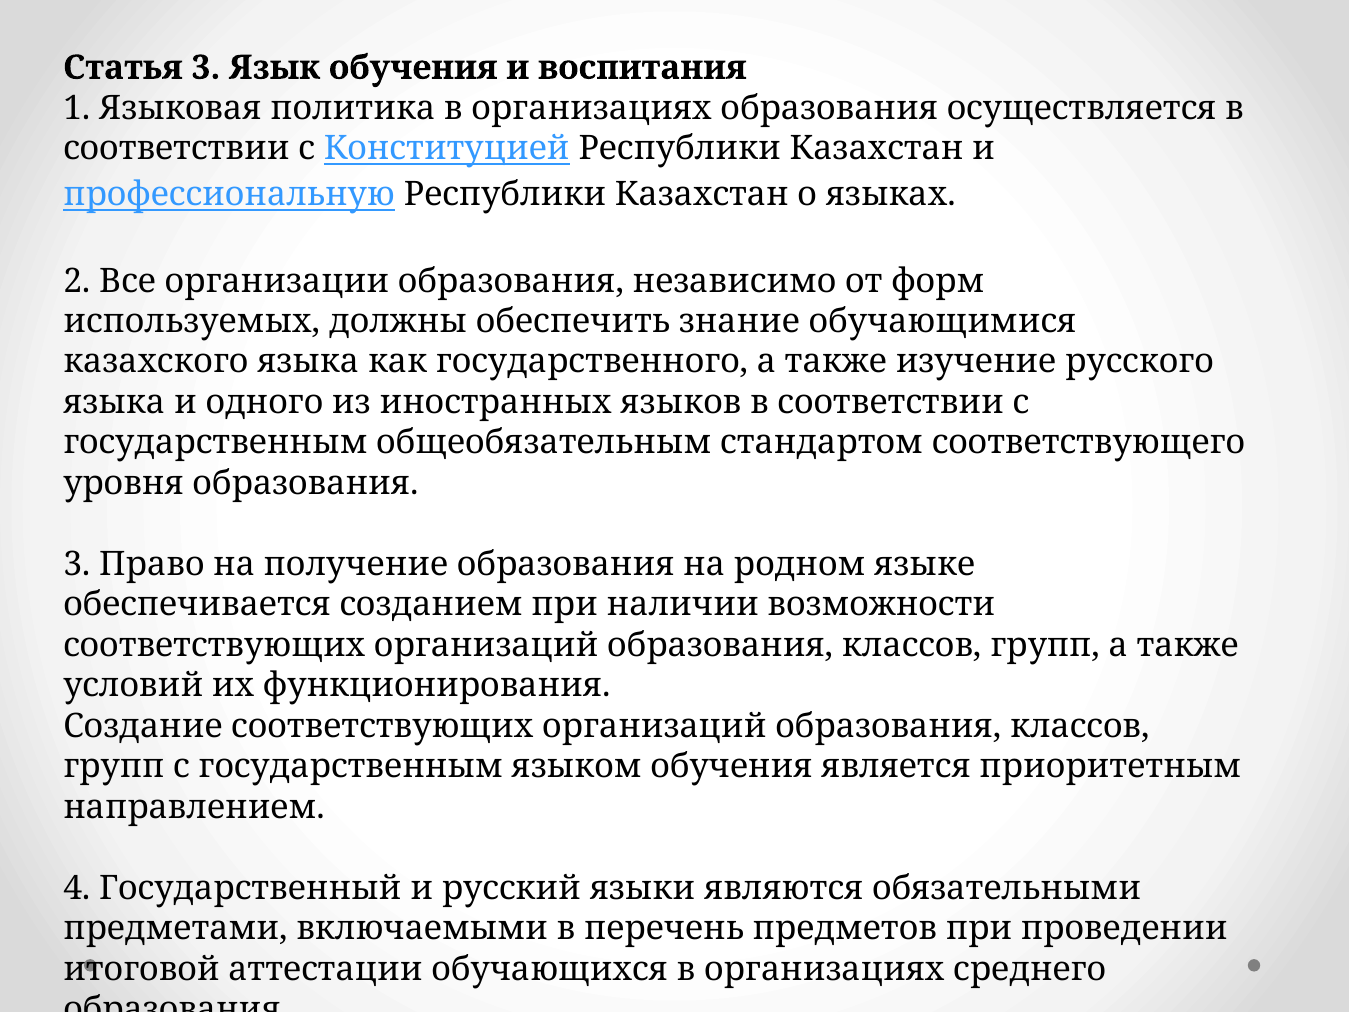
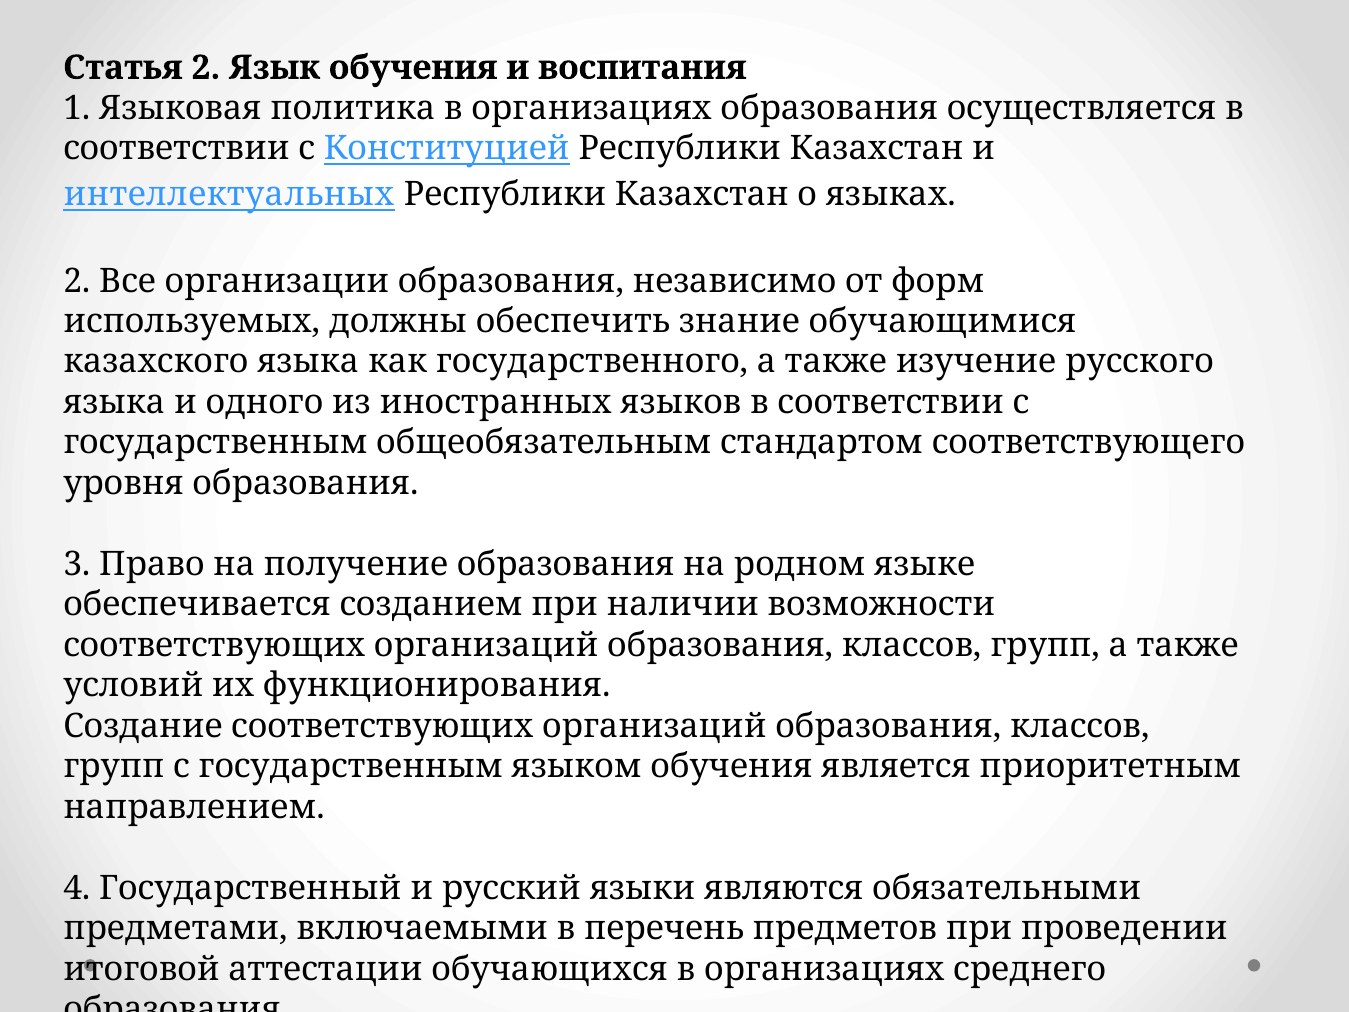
Статья 3: 3 -> 2
профессиональную: профессиональную -> интеллектуальных
